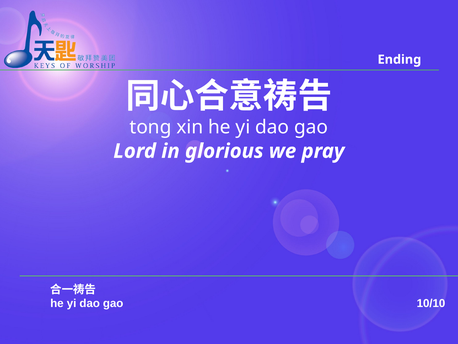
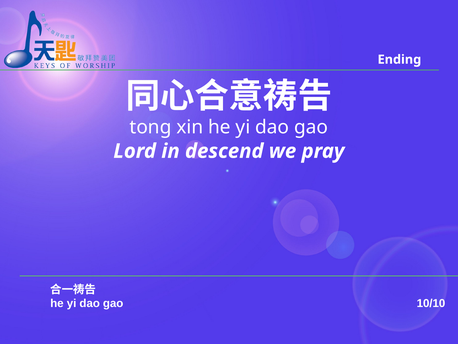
glorious: glorious -> descend
